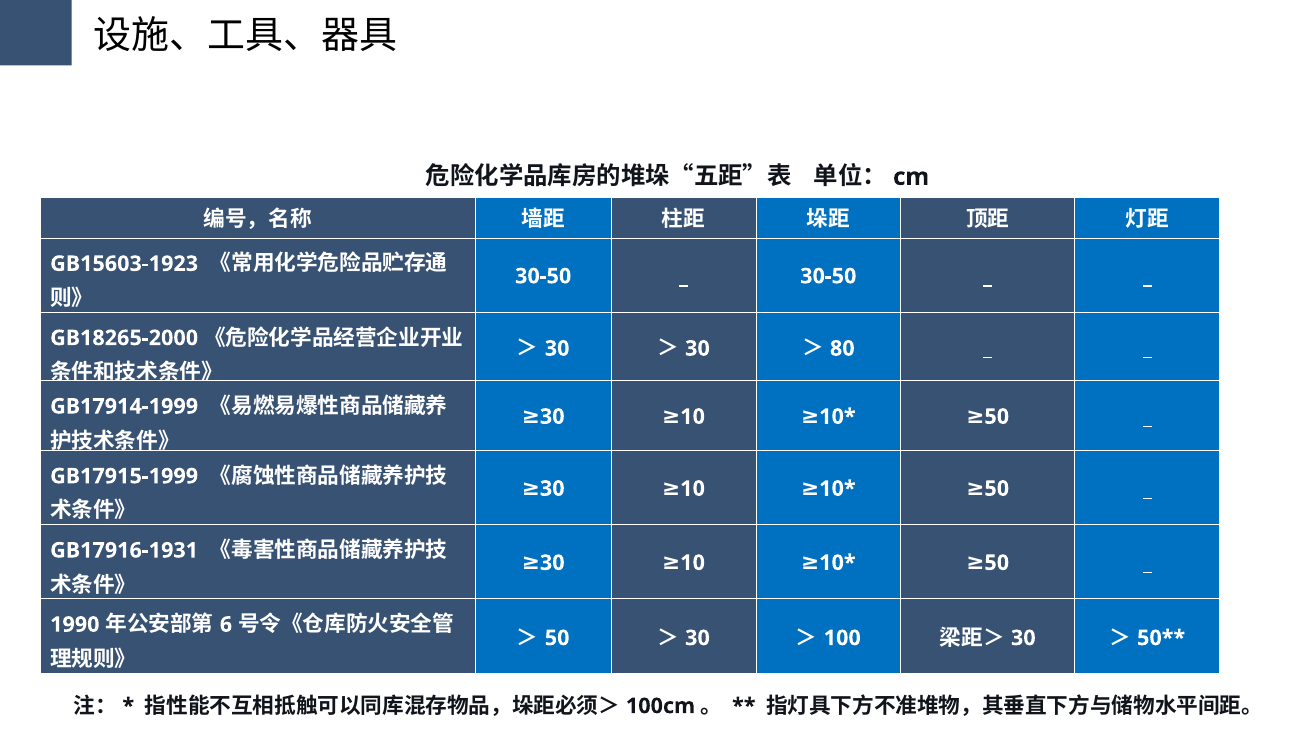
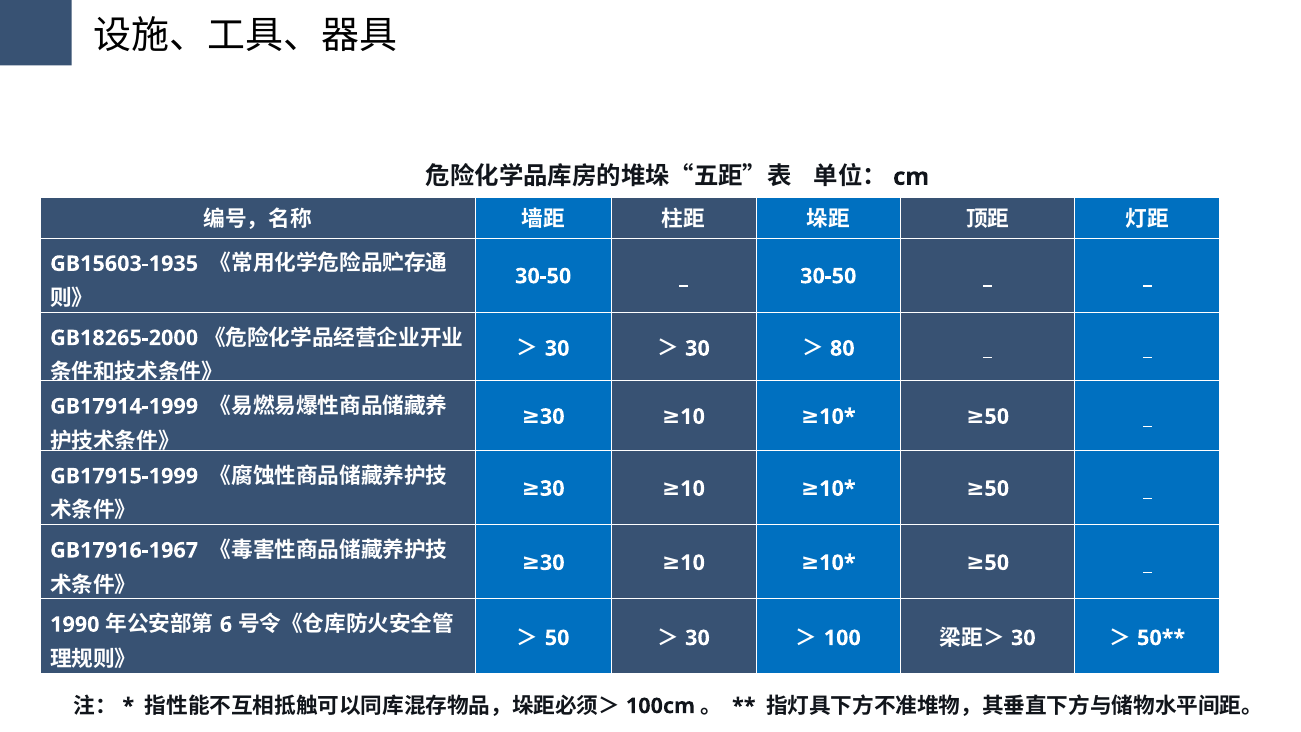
GB15603-1923: GB15603-1923 -> GB15603-1935
GB17916-1931: GB17916-1931 -> GB17916-1967
